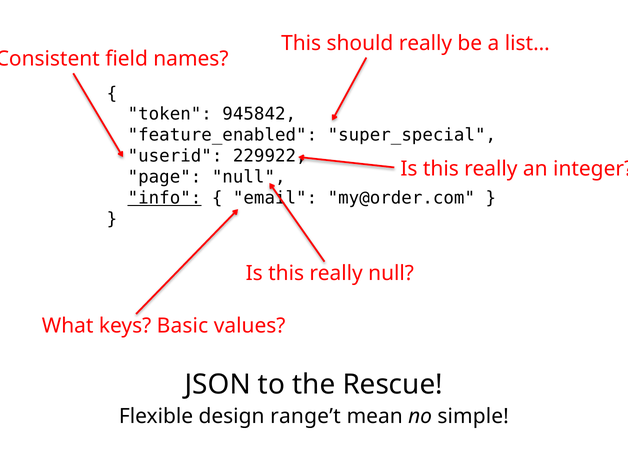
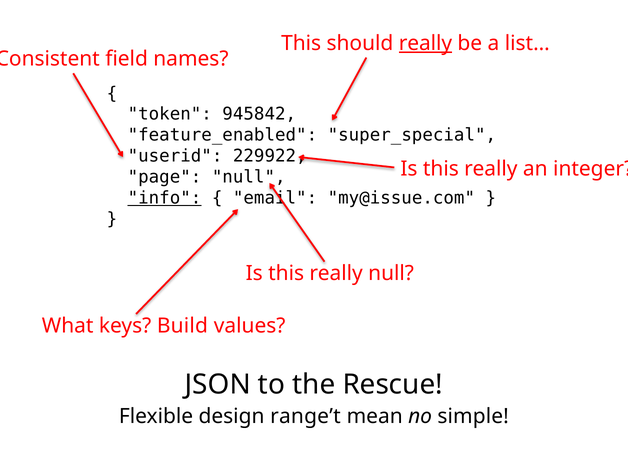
really at (425, 43) underline: none -> present
my@order.com: my@order.com -> my@issue.com
Basic: Basic -> Build
